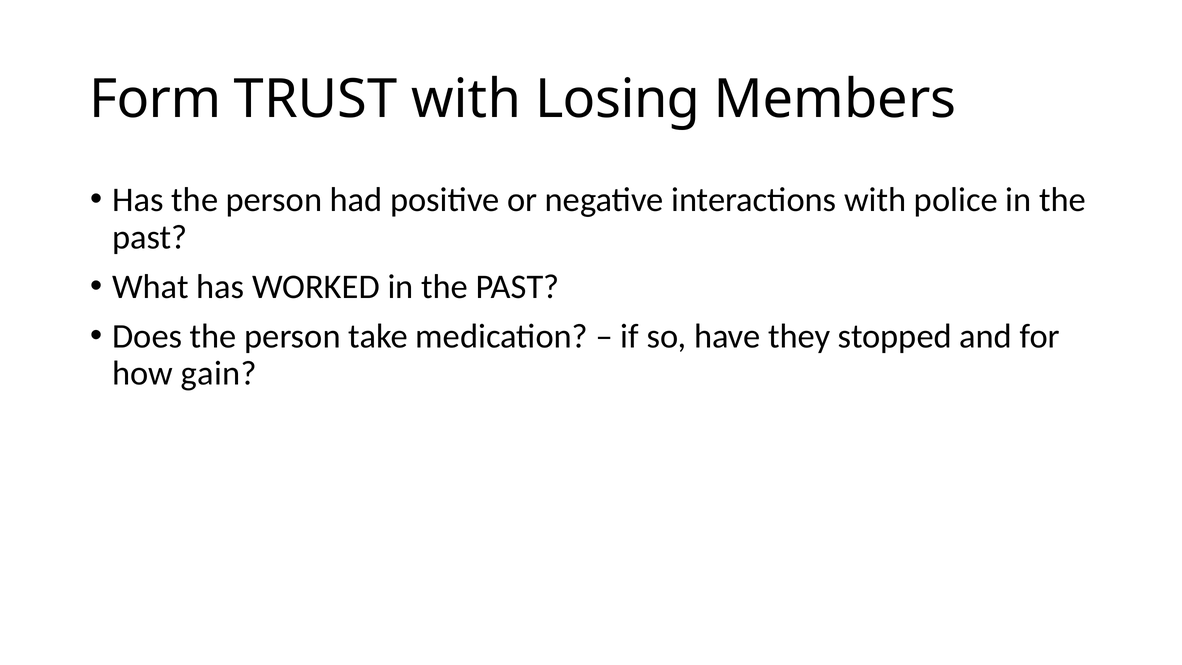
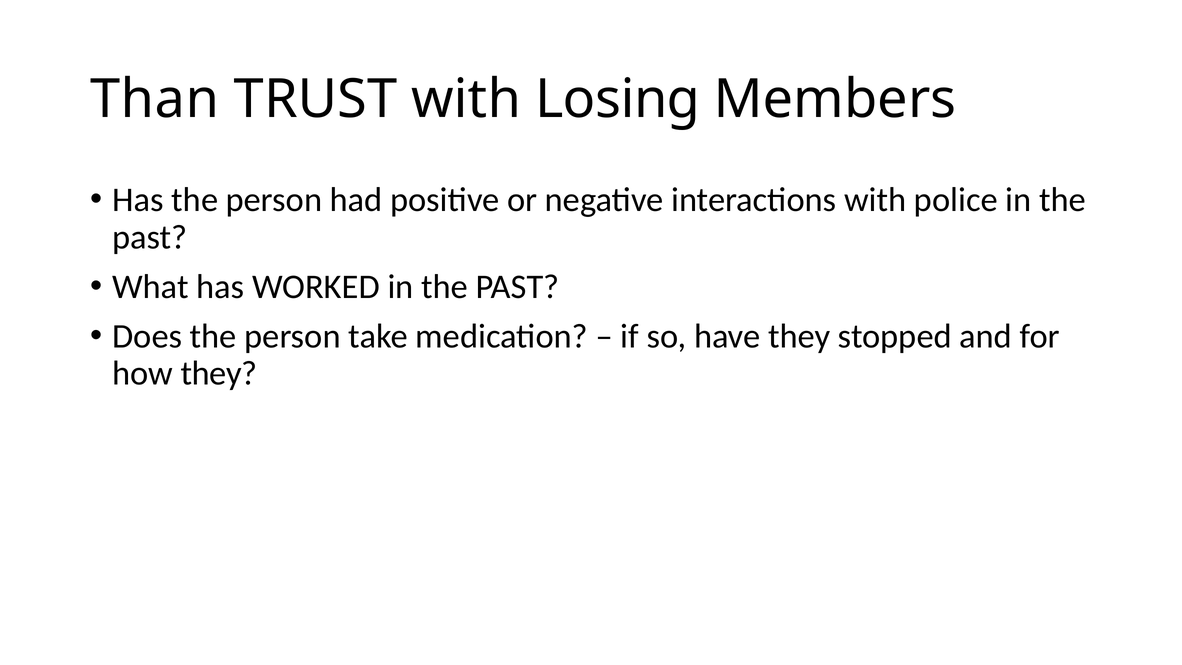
Form: Form -> Than
how gain: gain -> they
